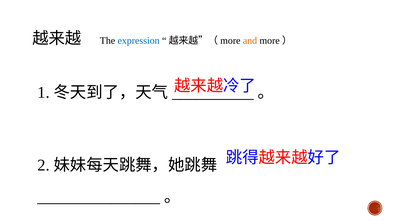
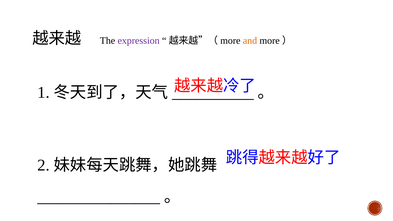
expression colour: blue -> purple
